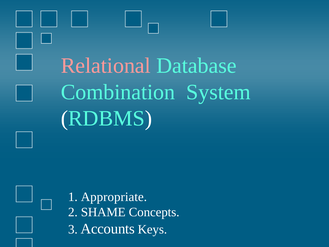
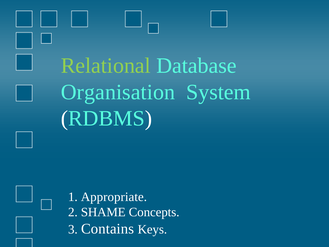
Relational colour: pink -> light green
Combination: Combination -> Organisation
Accounts: Accounts -> Contains
